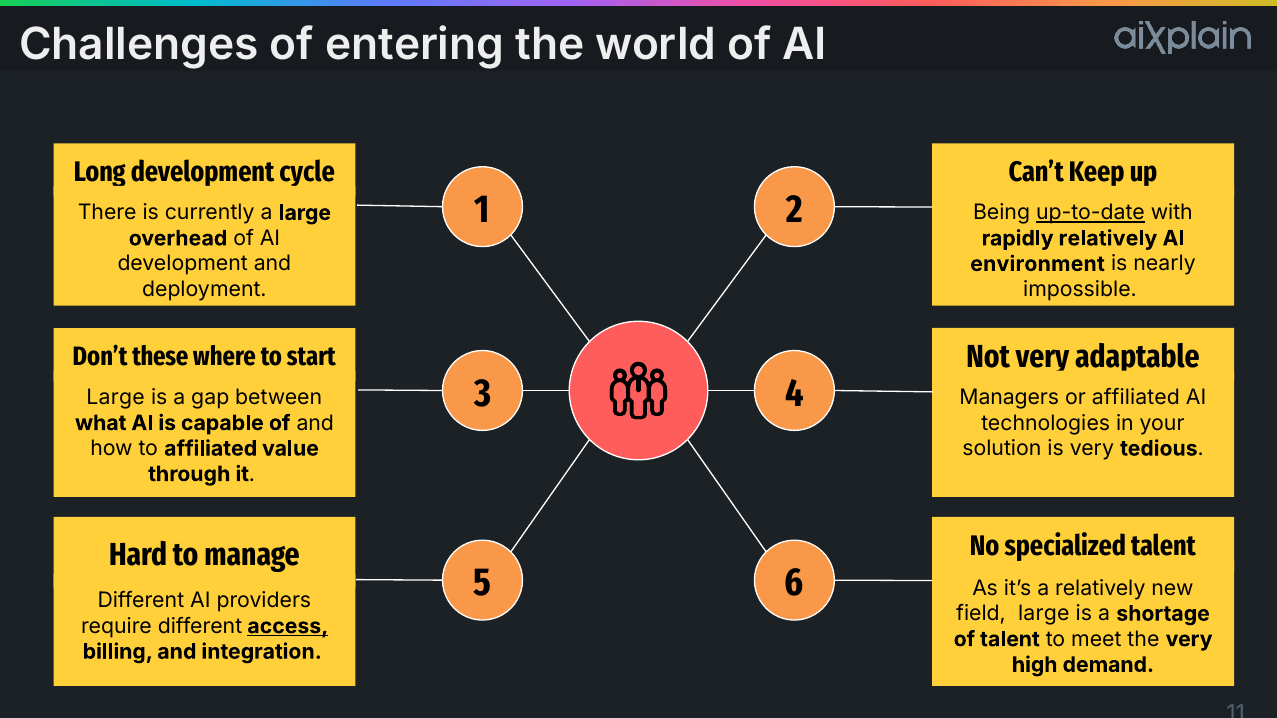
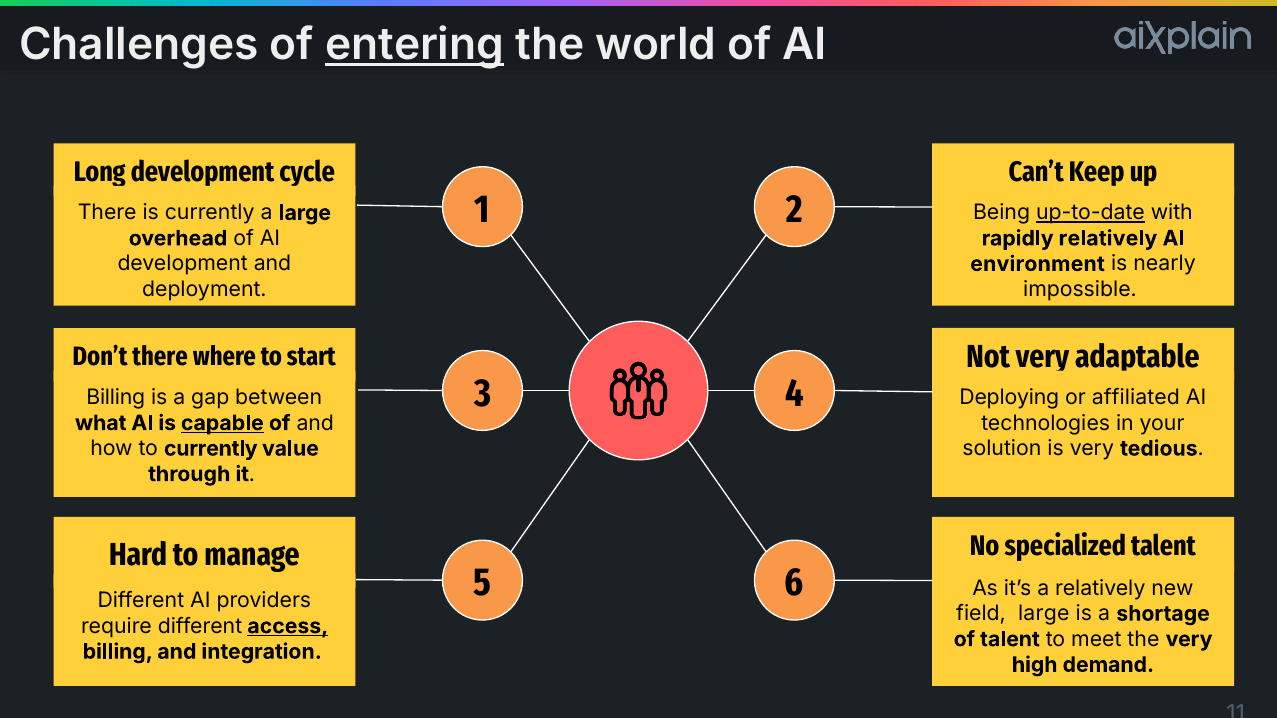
entering underline: none -> present
Don’t these: these -> there
Large at (116, 398): Large -> Billing
Managers: Managers -> Deploying
capable underline: none -> present
to affiliated: affiliated -> currently
